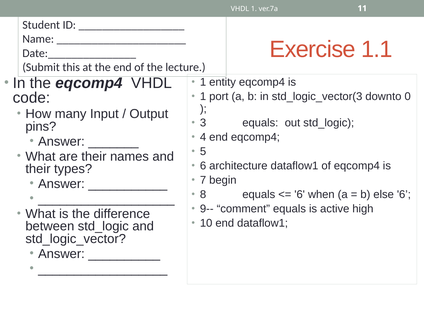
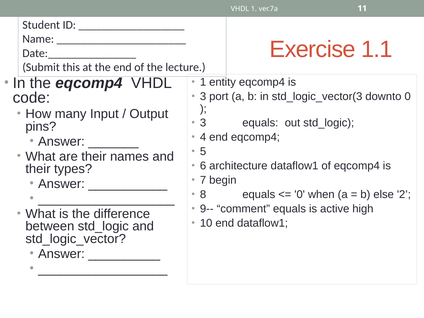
1 at (203, 97): 1 -> 3
6 at (300, 194): 6 -> 0
else 6: 6 -> 2
